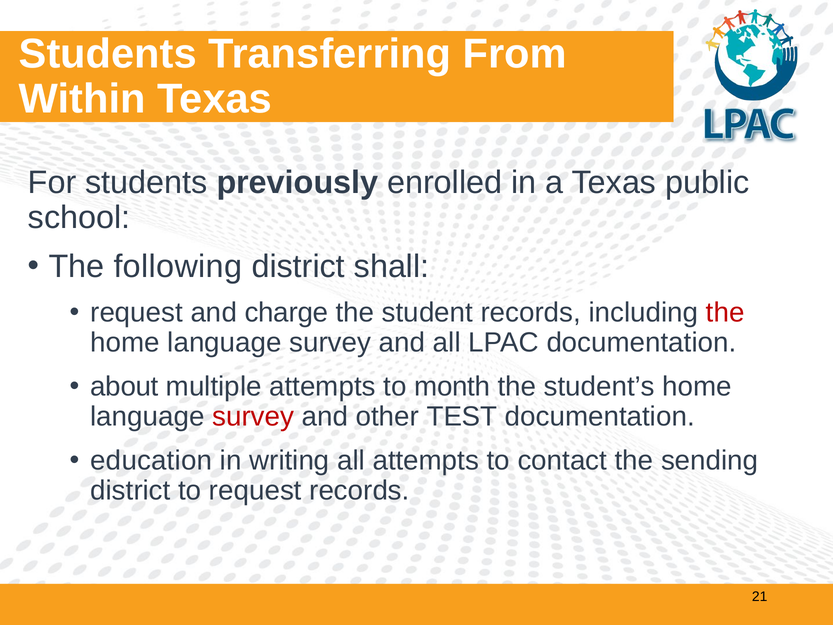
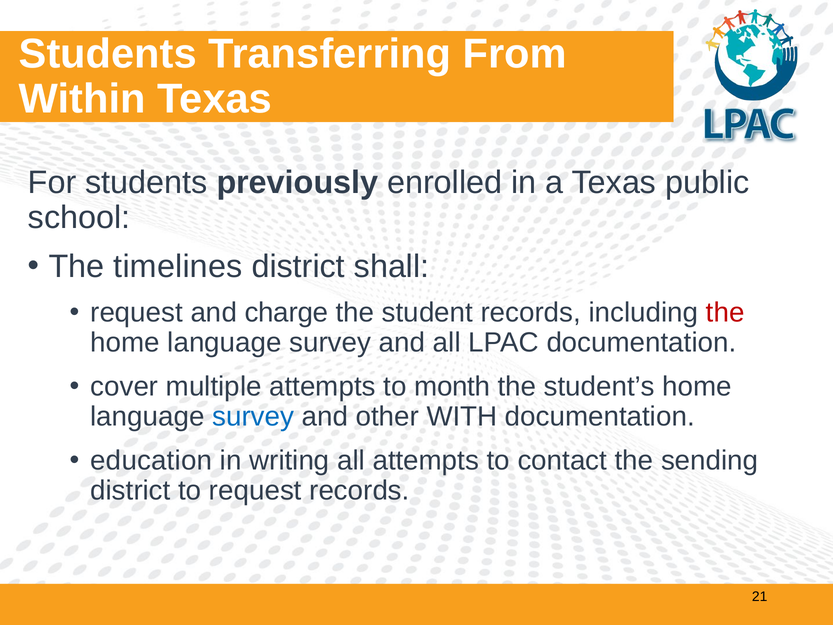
following: following -> timelines
about: about -> cover
survey at (253, 416) colour: red -> blue
TEST: TEST -> WITH
